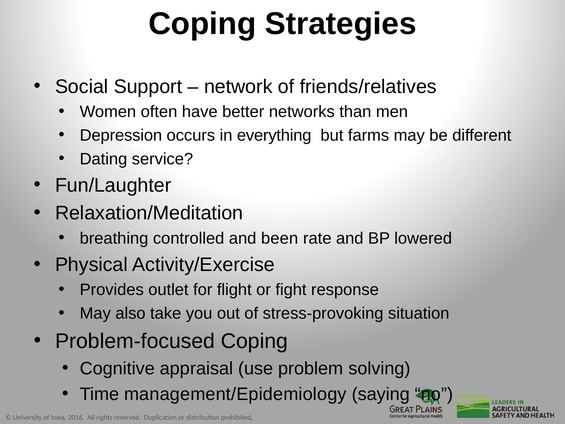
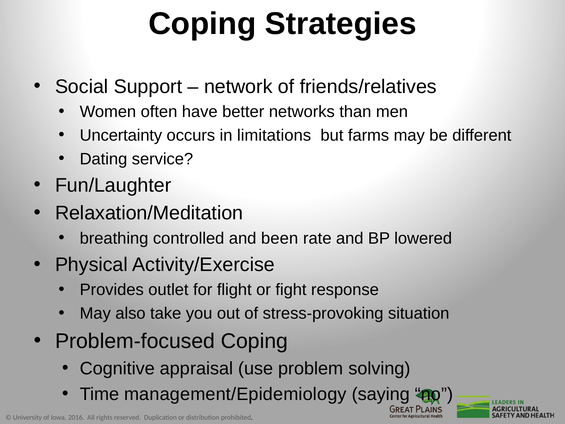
Depression: Depression -> Uncertainty
everything: everything -> limitations
